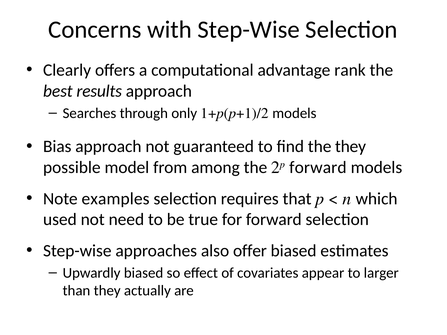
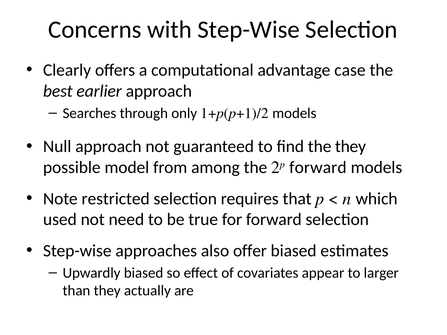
rank: rank -> case
results: results -> earlier
Bias: Bias -> Null
examples: examples -> restricted
